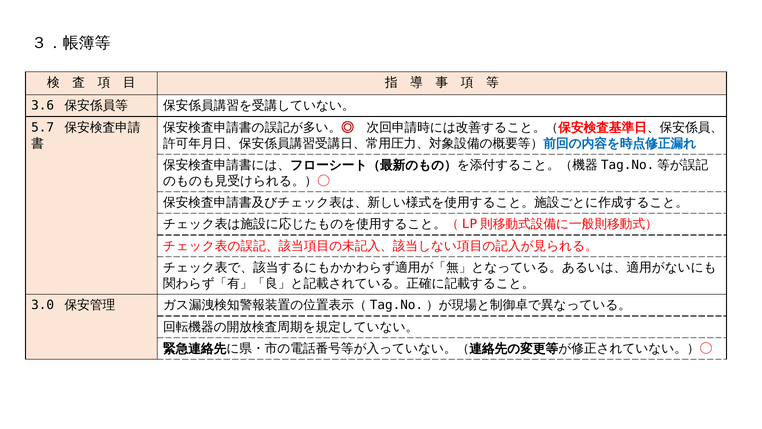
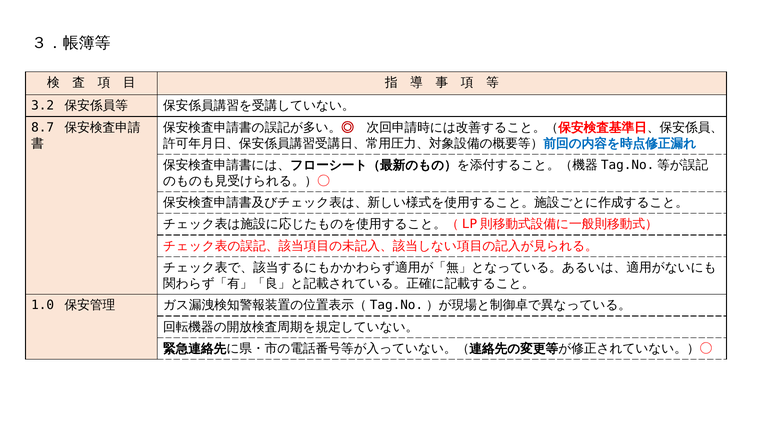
3.6: 3.6 -> 3.2
5.7: 5.7 -> 8.7
3.0: 3.0 -> 1.0
